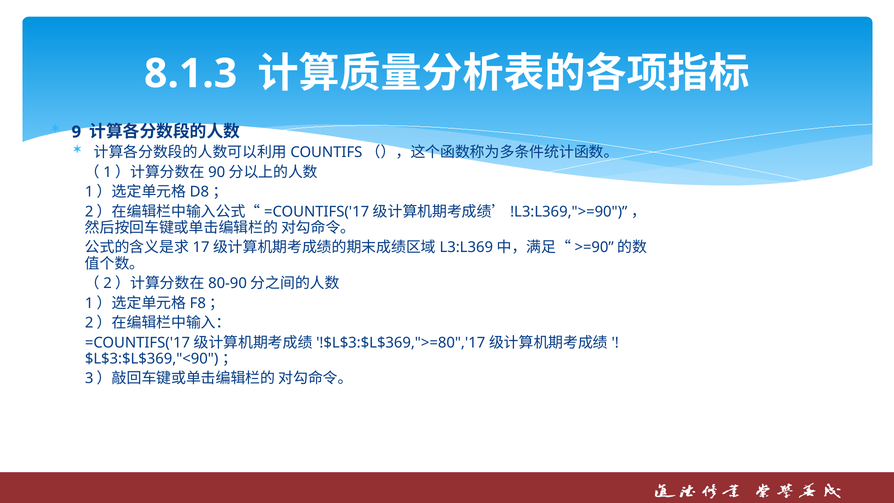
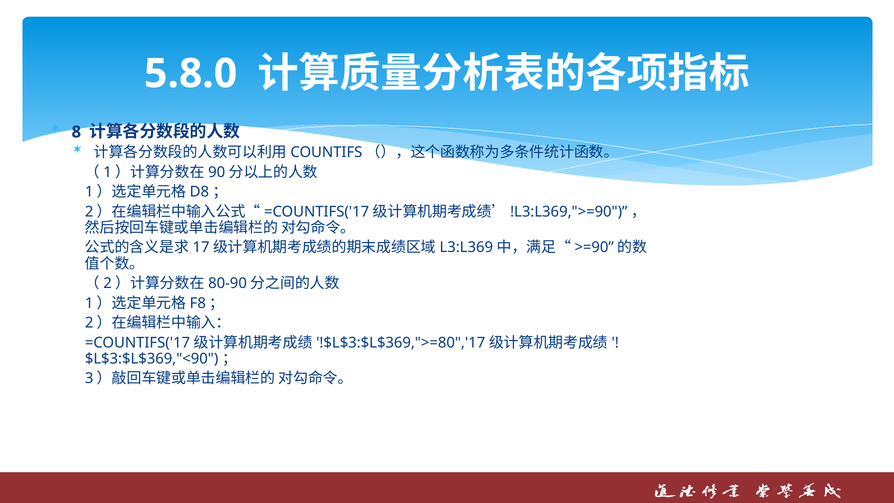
8.1.3: 8.1.3 -> 5.8.0
9: 9 -> 8
